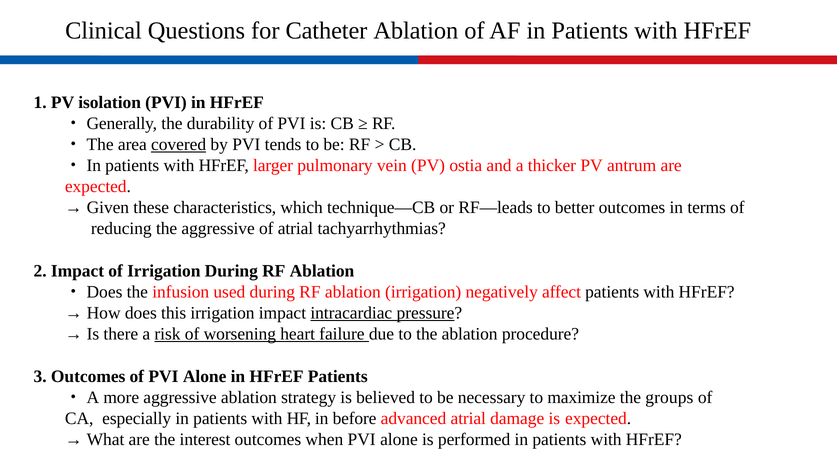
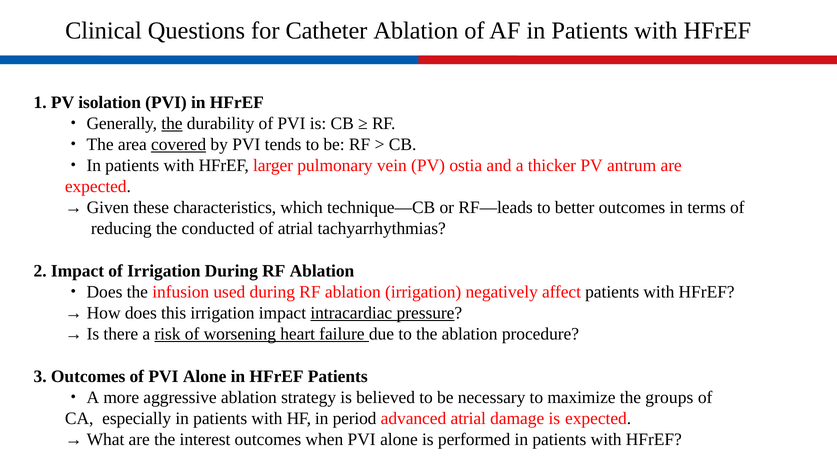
the at (172, 124) underline: none -> present
the aggressive: aggressive -> conducted
before: before -> period
